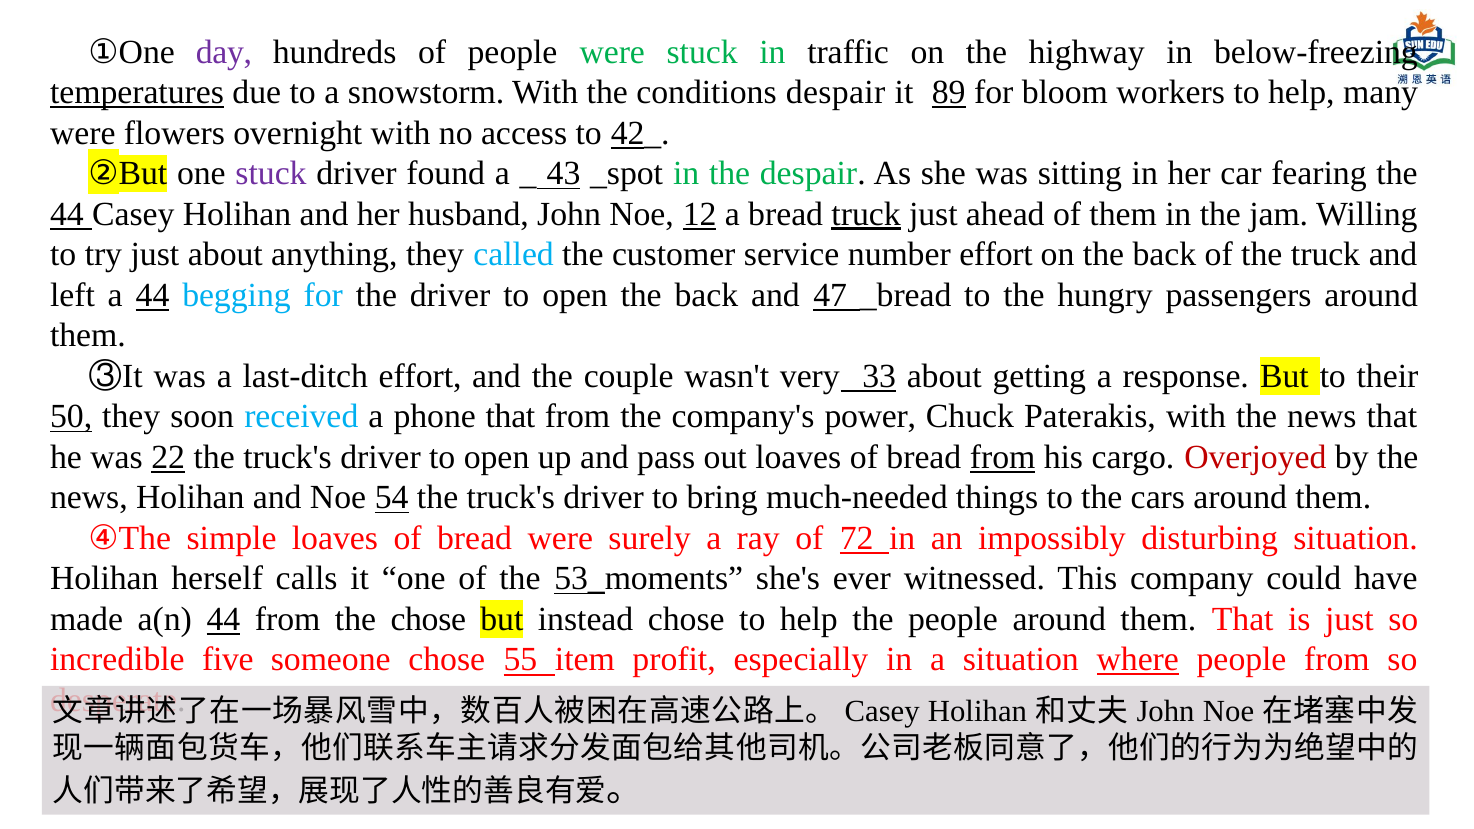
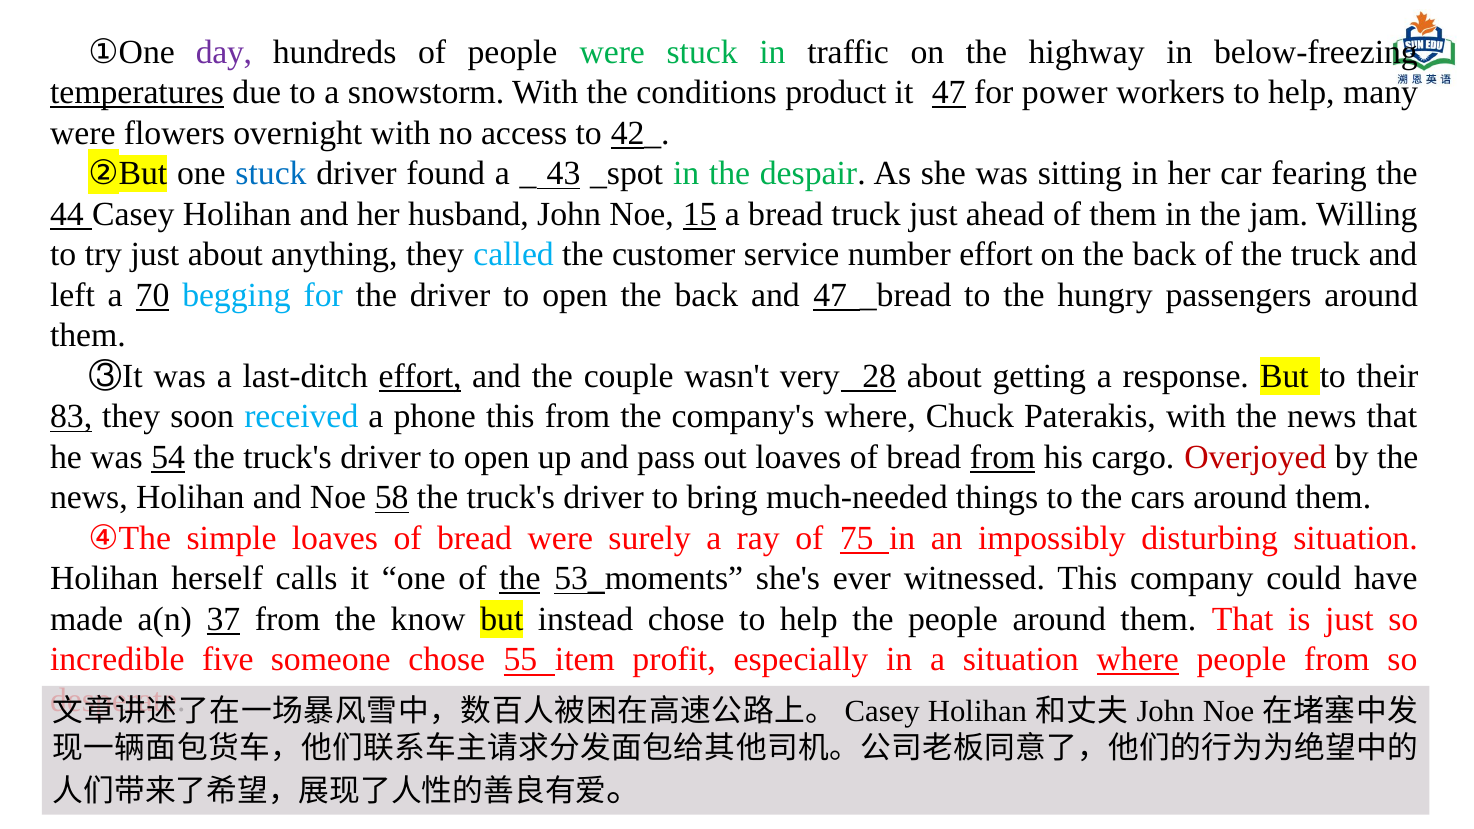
conditions despair: despair -> product
it 89: 89 -> 47
bloom: bloom -> power
stuck at (271, 173) colour: purple -> blue
12: 12 -> 15
truck at (866, 214) underline: present -> none
a 44: 44 -> 70
effort at (420, 376) underline: none -> present
33: 33 -> 28
50: 50 -> 83
phone that: that -> this
company's power: power -> where
22: 22 -> 54
54: 54 -> 58
72: 72 -> 75
the at (520, 579) underline: none -> present
a(n 44: 44 -> 37
the chose: chose -> know
